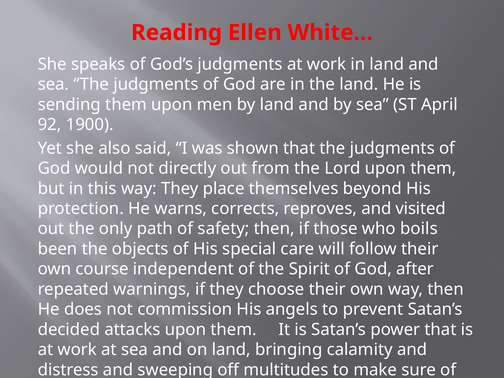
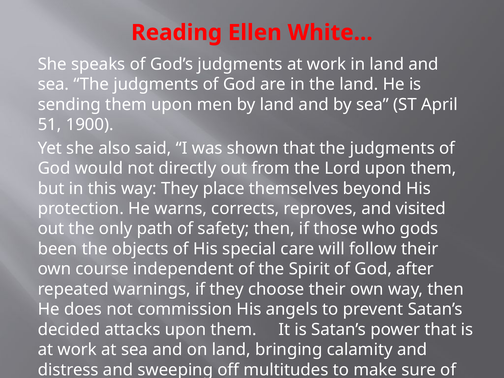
92: 92 -> 51
boils: boils -> gods
